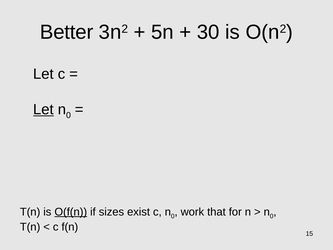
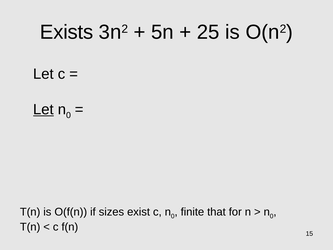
Better: Better -> Exists
30: 30 -> 25
O(f(n underline: present -> none
work: work -> finite
